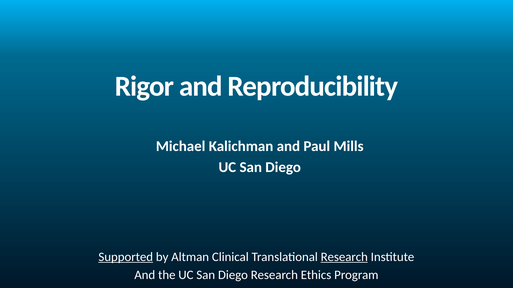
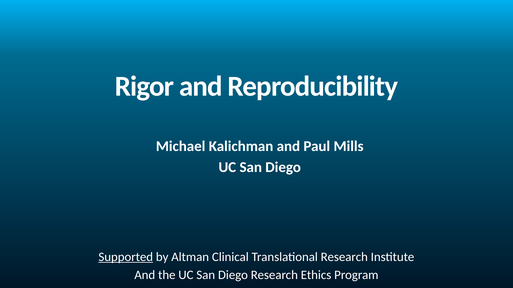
Research at (344, 257) underline: present -> none
